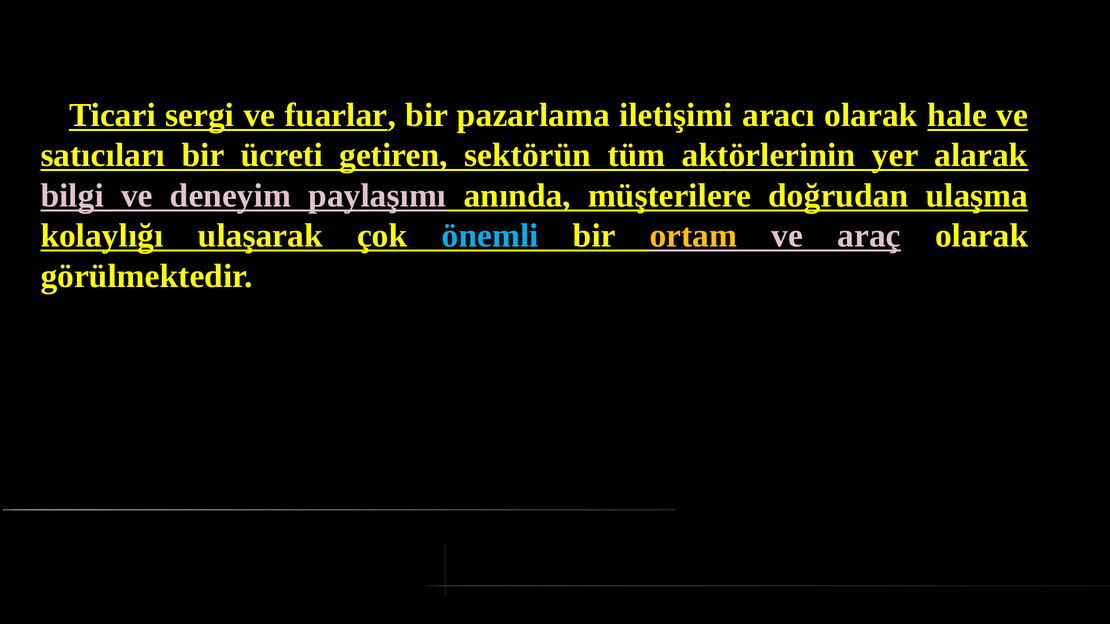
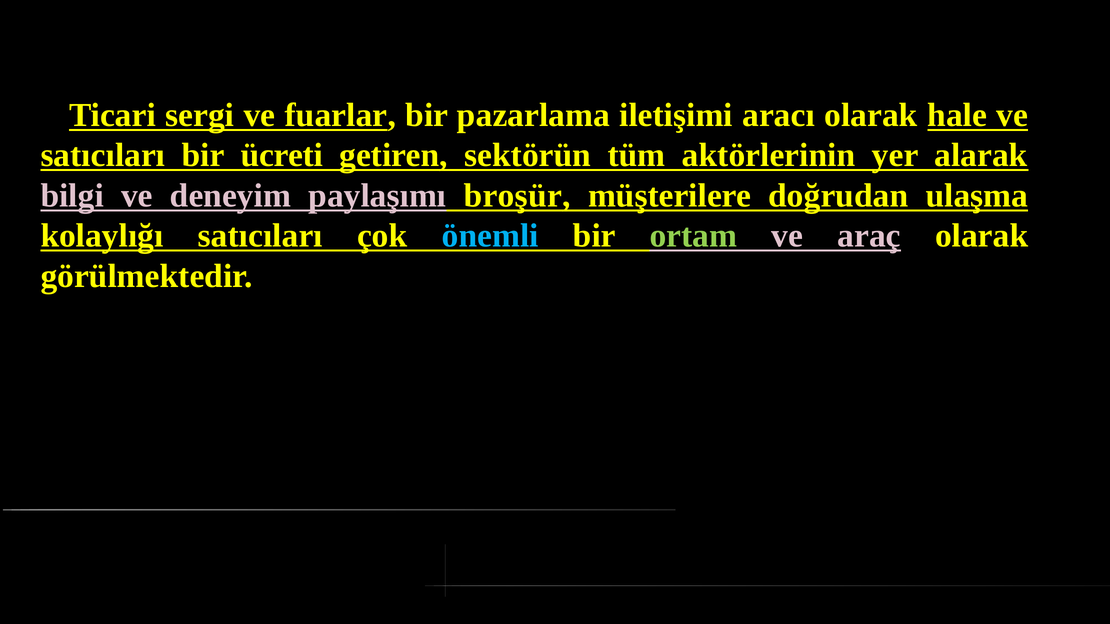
anında: anında -> broşür
kolaylığı ulaşarak: ulaşarak -> satıcıları
ortam colour: yellow -> light green
